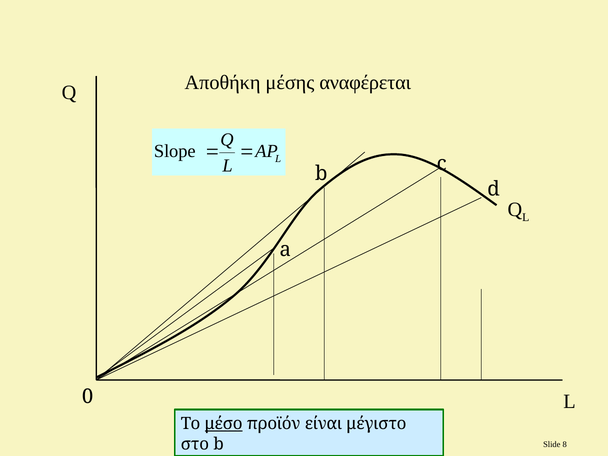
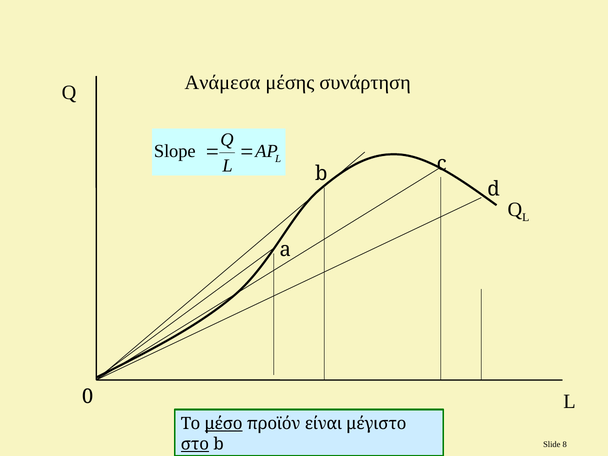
Αποθήκη: Αποθήκη -> Ανάμεσα
αναφέρεται: αναφέρεται -> συνάρτηση
στο underline: none -> present
